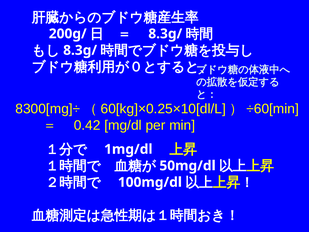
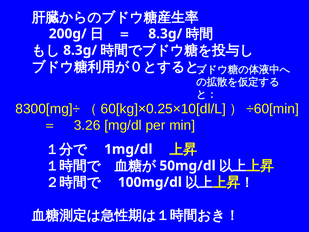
0.42: 0.42 -> 3.26
